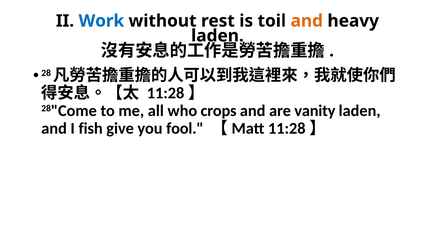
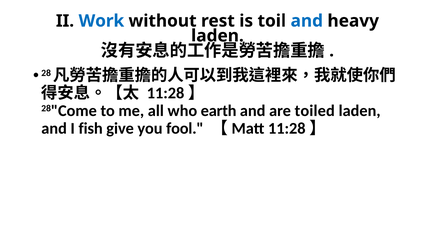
and at (307, 21) colour: orange -> blue
crops: crops -> earth
vanity: vanity -> toiled
